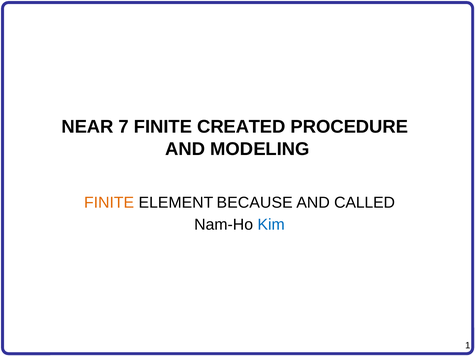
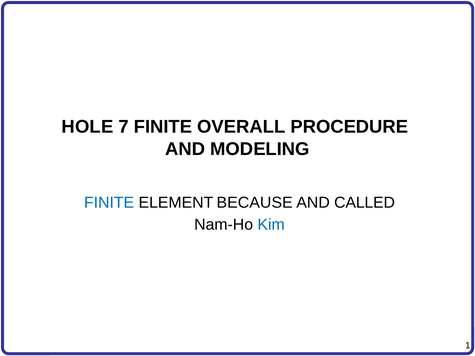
NEAR: NEAR -> HOLE
CREATED: CREATED -> OVERALL
FINITE at (109, 203) colour: orange -> blue
